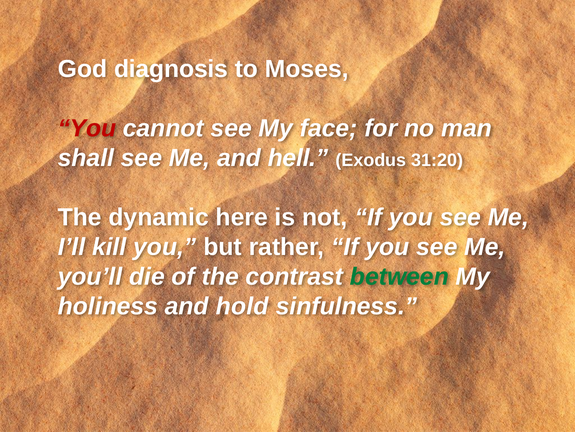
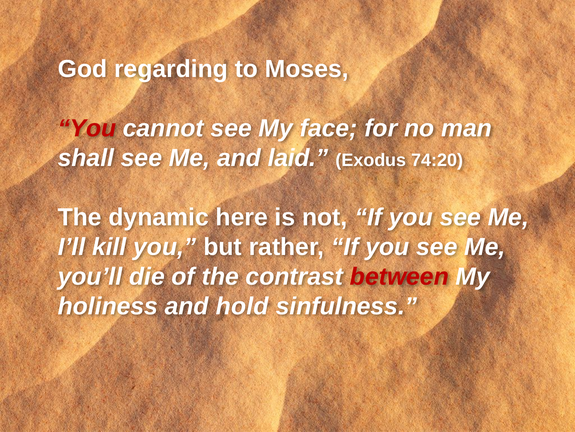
diagnosis: diagnosis -> regarding
hell: hell -> laid
31:20: 31:20 -> 74:20
between colour: green -> red
